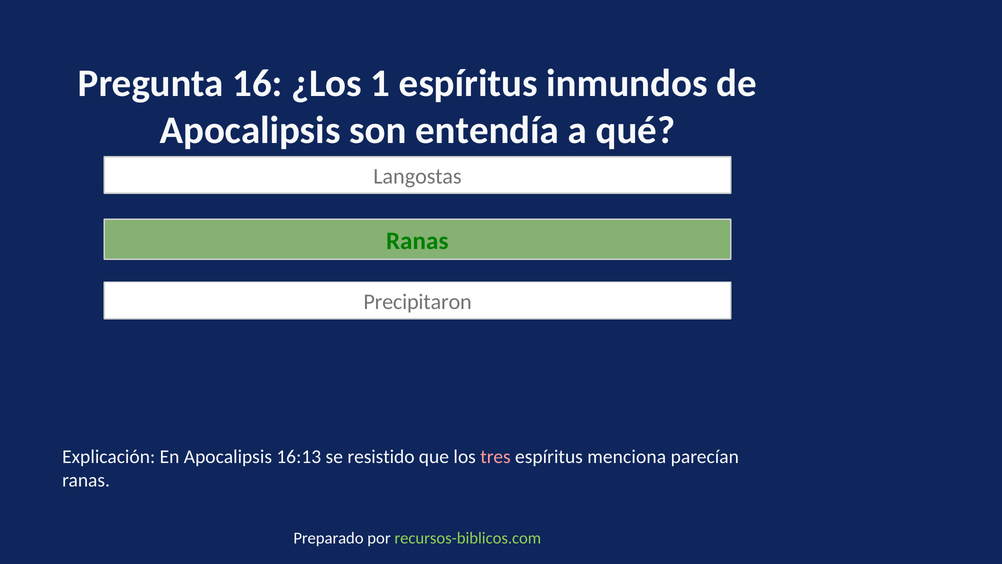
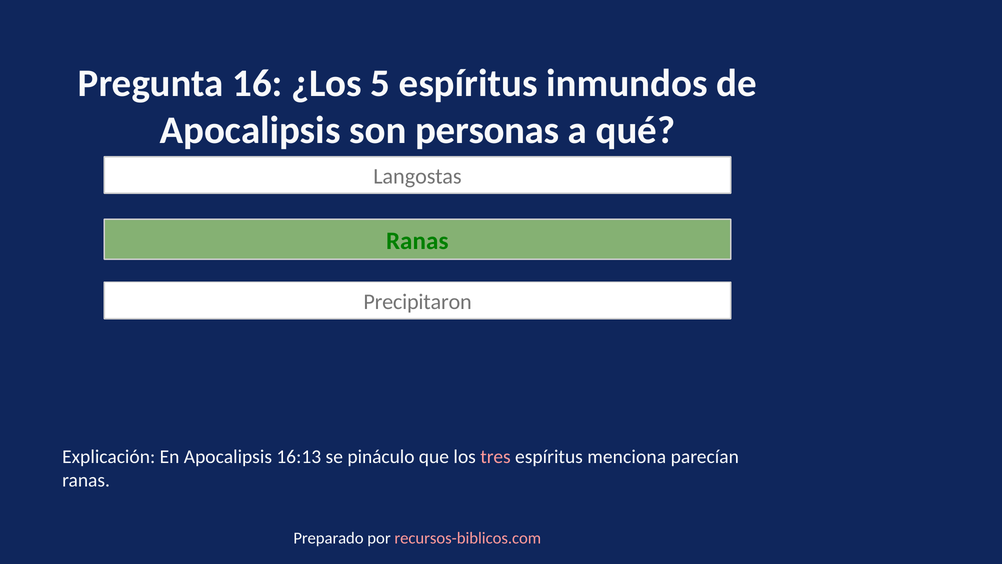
1: 1 -> 5
entendía: entendía -> personas
resistido: resistido -> pináculo
recursos-biblicos.com colour: light green -> pink
